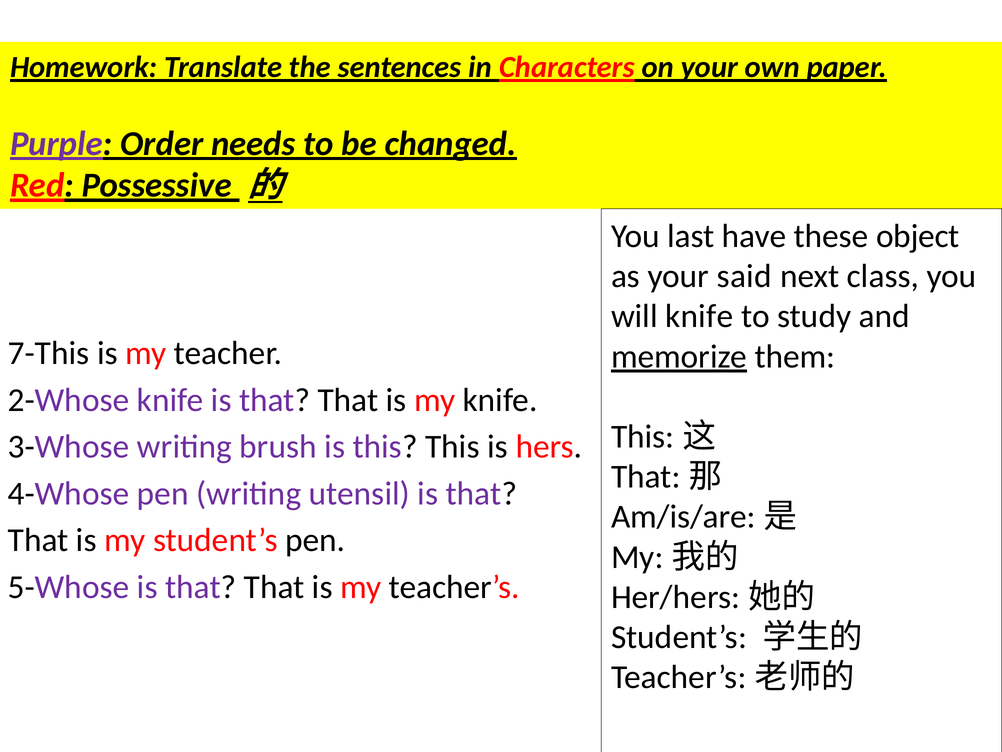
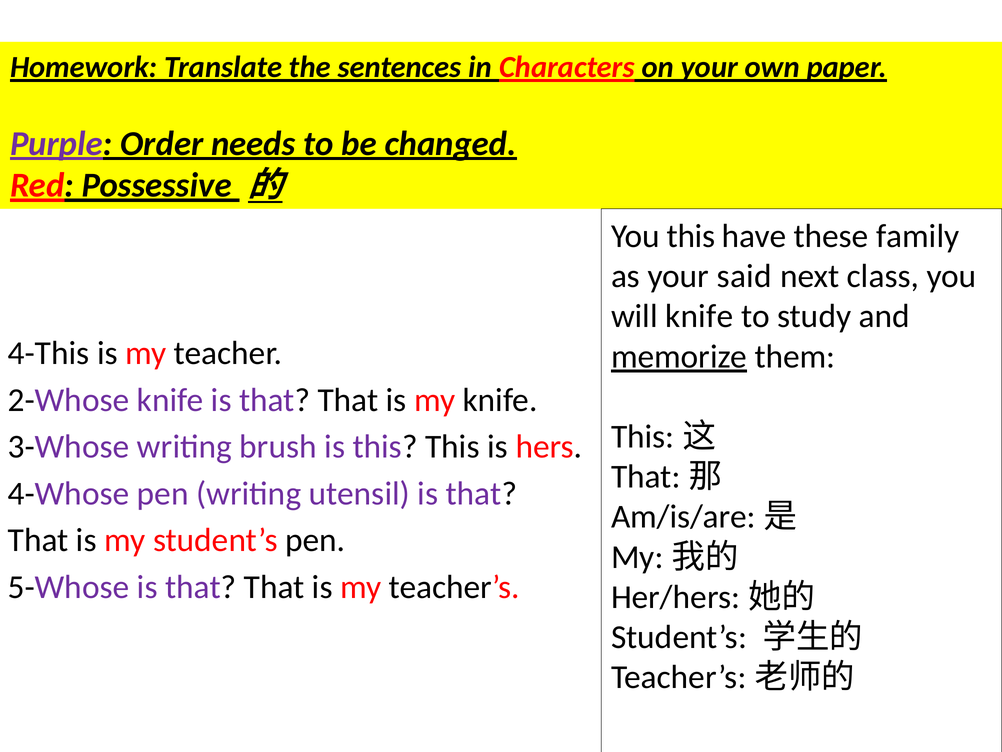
You last: last -> this
object: object -> family
7-This: 7-This -> 4-This
